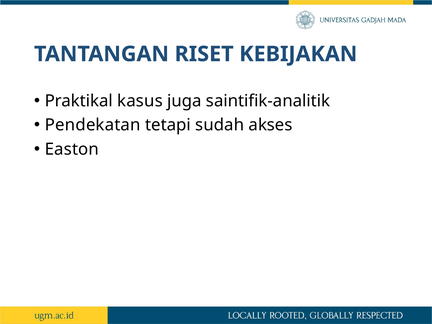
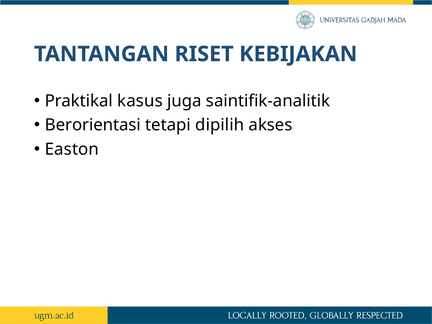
Pendekatan: Pendekatan -> Berorientasi
sudah: sudah -> dipilih
